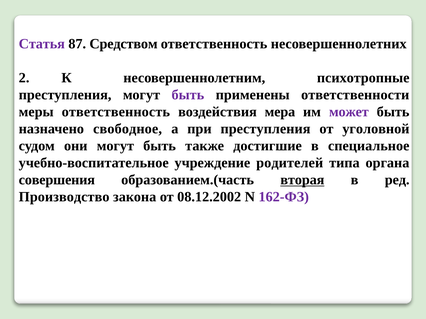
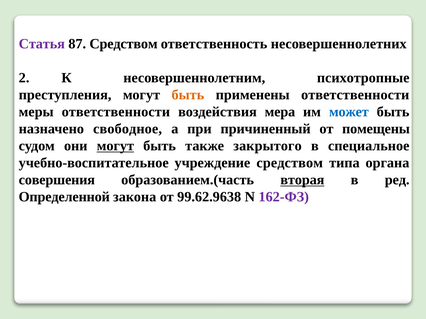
быть at (188, 95) colour: purple -> orange
меры ответственность: ответственность -> ответственности
может colour: purple -> blue
при преступления: преступления -> причиненный
уголовной: уголовной -> помещены
могут at (115, 146) underline: none -> present
достигшие: достигшие -> закрытого
учреждение родителей: родителей -> средством
Производство: Производство -> Определенной
08.12.2002: 08.12.2002 -> 99.62.9638
